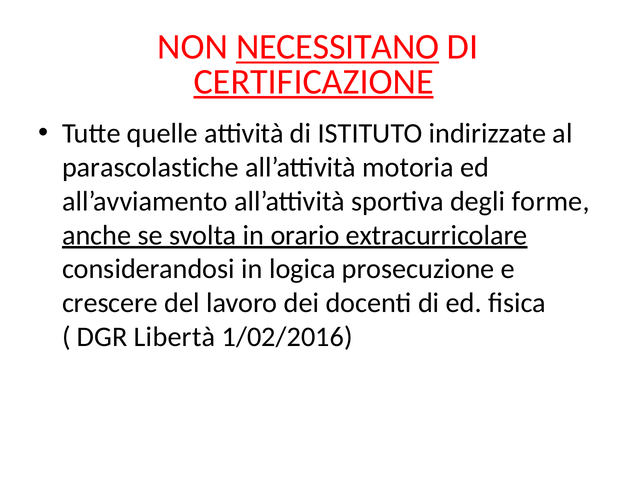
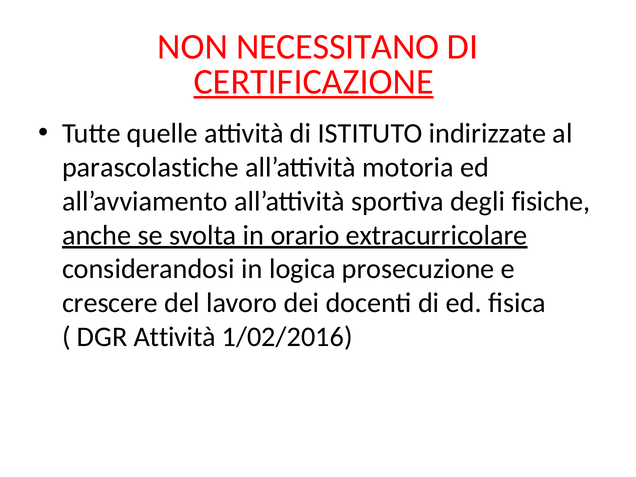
NECESSITANO underline: present -> none
forme: forme -> fisiche
DGR Libertà: Libertà -> Attività
